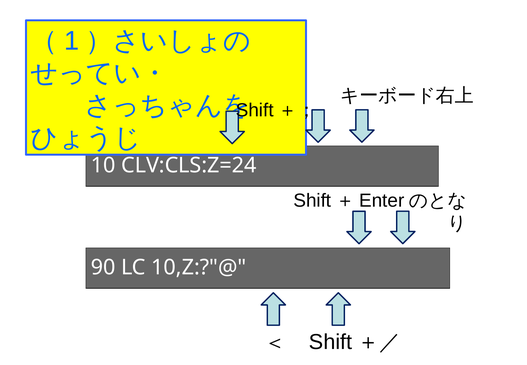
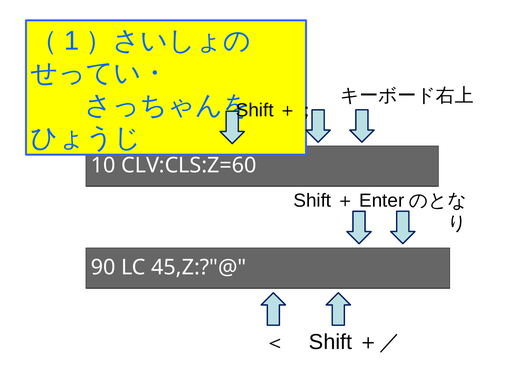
CLV:CLS:Z=24: CLV:CLS:Z=24 -> CLV:CLS:Z=60
10,Z:?"@: 10,Z:?"@ -> 45,Z:?"@
